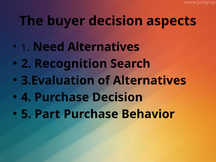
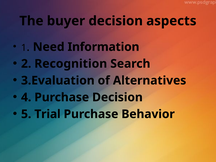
Need Alternatives: Alternatives -> Information
Part: Part -> Trial
